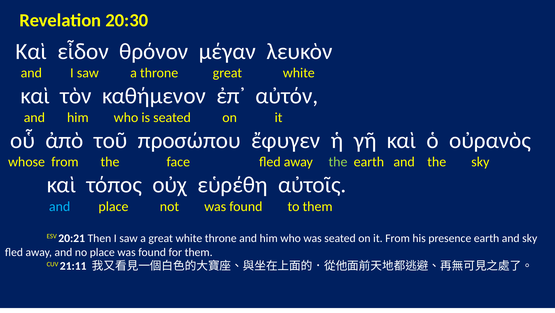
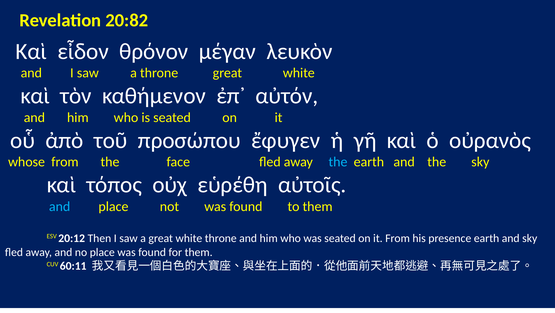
20:30: 20:30 -> 20:82
the at (338, 162) colour: light green -> light blue
20:21: 20:21 -> 20:12
21:11: 21:11 -> 60:11
